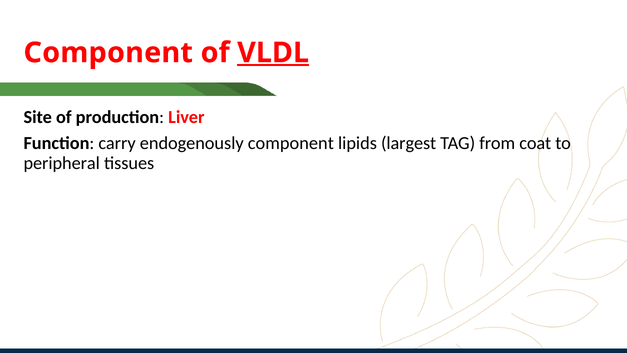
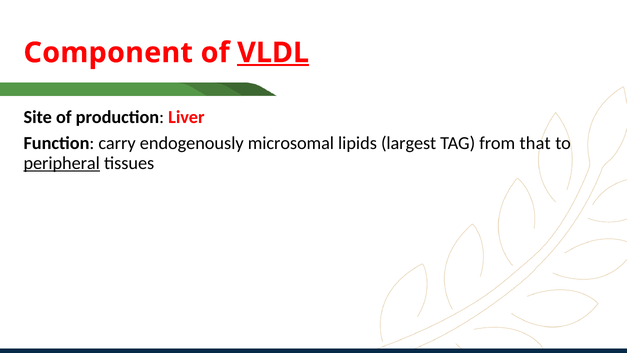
endogenously component: component -> microsomal
coat: coat -> that
peripheral underline: none -> present
